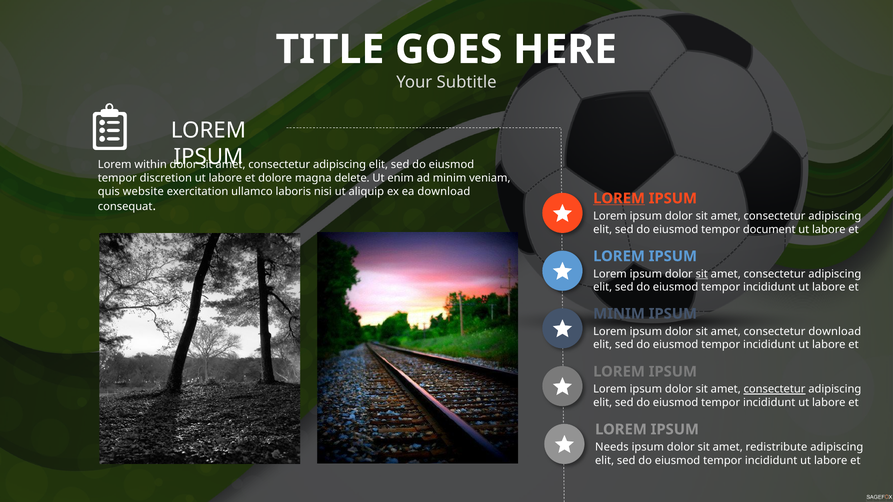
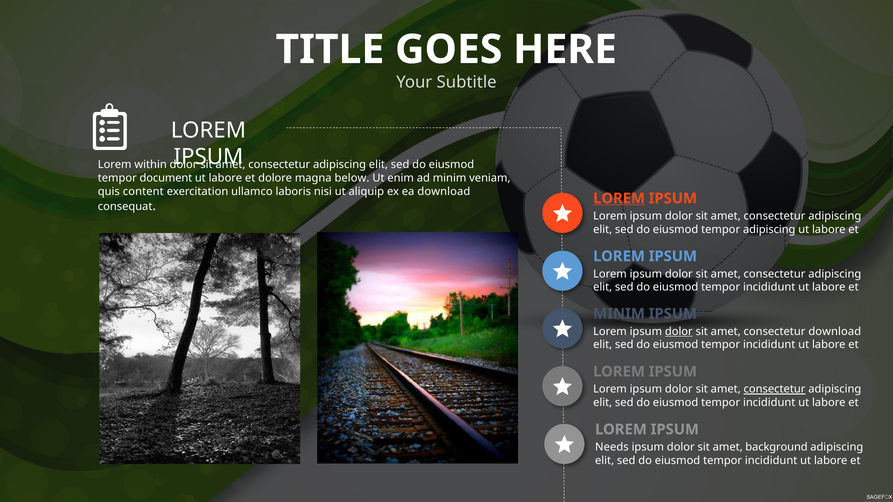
discretion: discretion -> document
delete: delete -> below
website: website -> content
tempor document: document -> adipiscing
sit at (702, 274) underline: present -> none
dolor at (679, 332) underline: none -> present
redistribute: redistribute -> background
